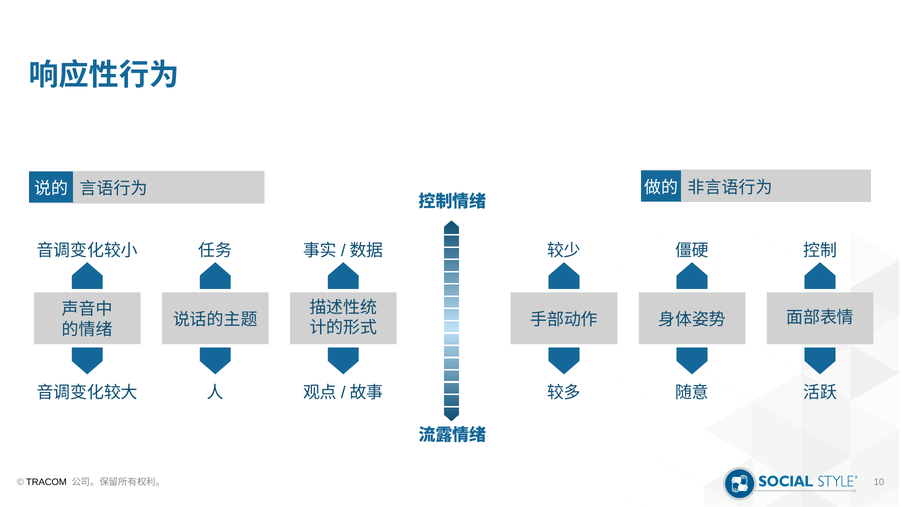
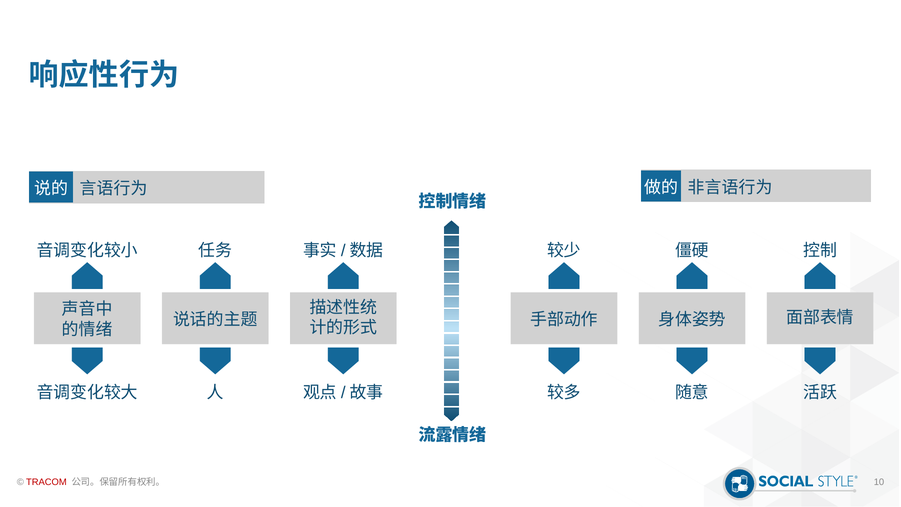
TRACOM colour: black -> red
